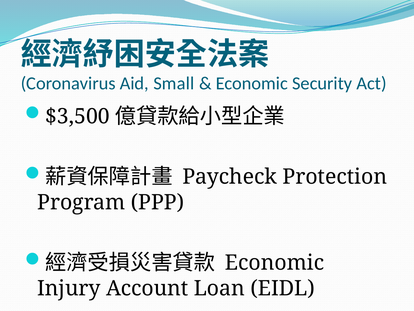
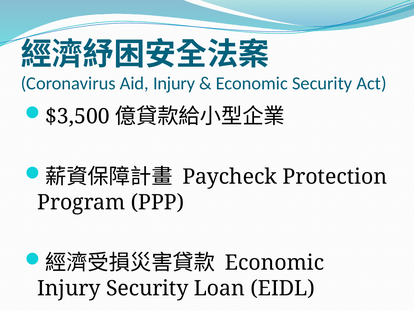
Aid Small: Small -> Injury
Injury Account: Account -> Security
